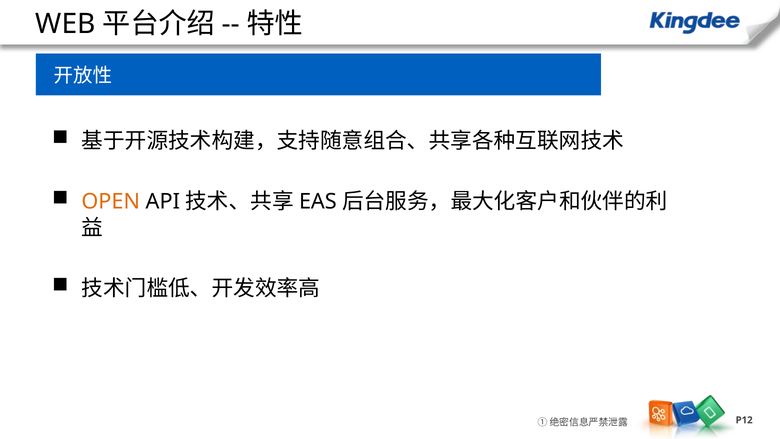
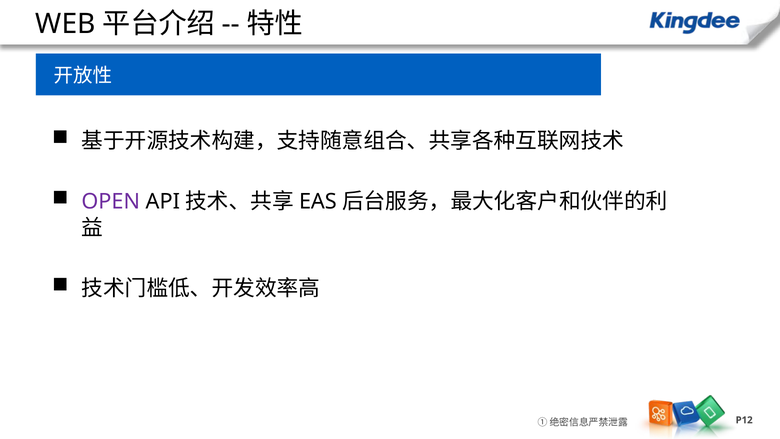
OPEN colour: orange -> purple
